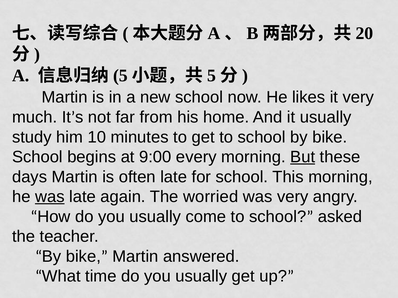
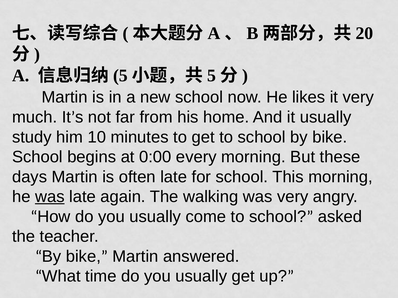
9:00: 9:00 -> 0:00
But underline: present -> none
worried: worried -> walking
